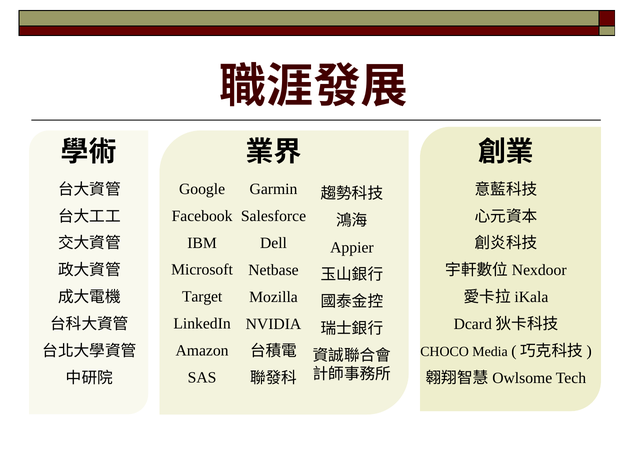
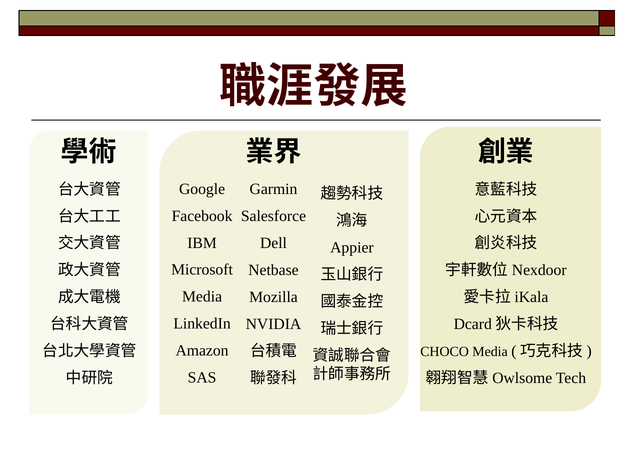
Target at (202, 297): Target -> Media
